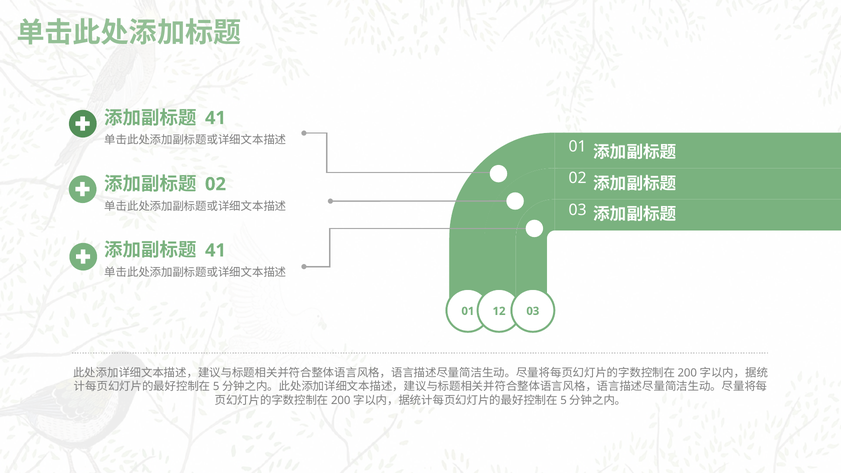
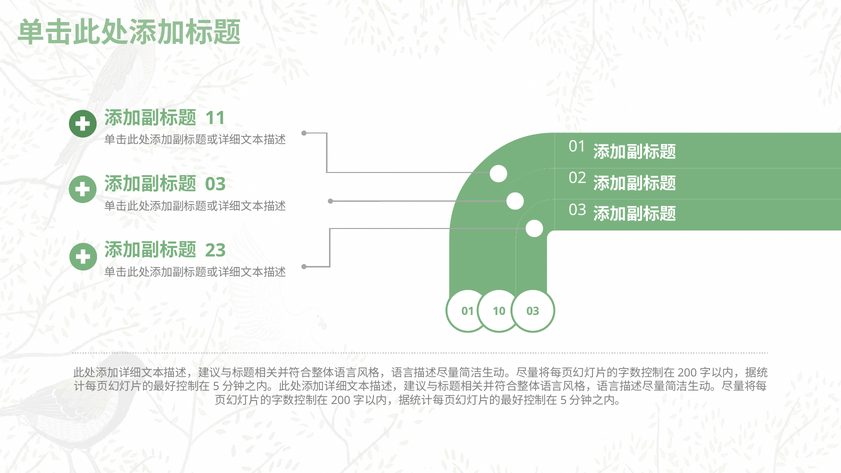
41 at (215, 118): 41 -> 11
02 at (215, 184): 02 -> 03
41 at (215, 250): 41 -> 23
12: 12 -> 10
